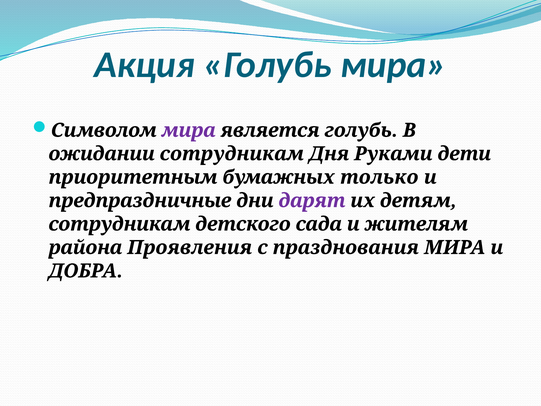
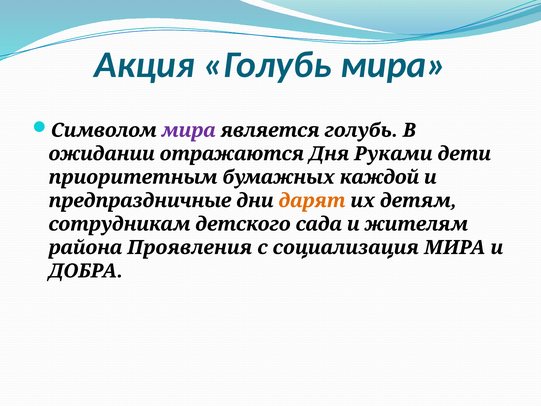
ожидании сотрудникам: сотрудникам -> отражаются
только: только -> каждой
дарят colour: purple -> orange
празднования: празднования -> социализация
